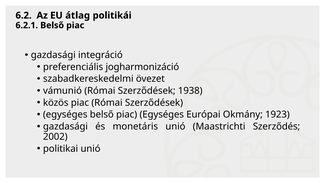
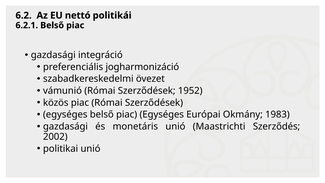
átlag: átlag -> nettó
1938: 1938 -> 1952
1923: 1923 -> 1983
